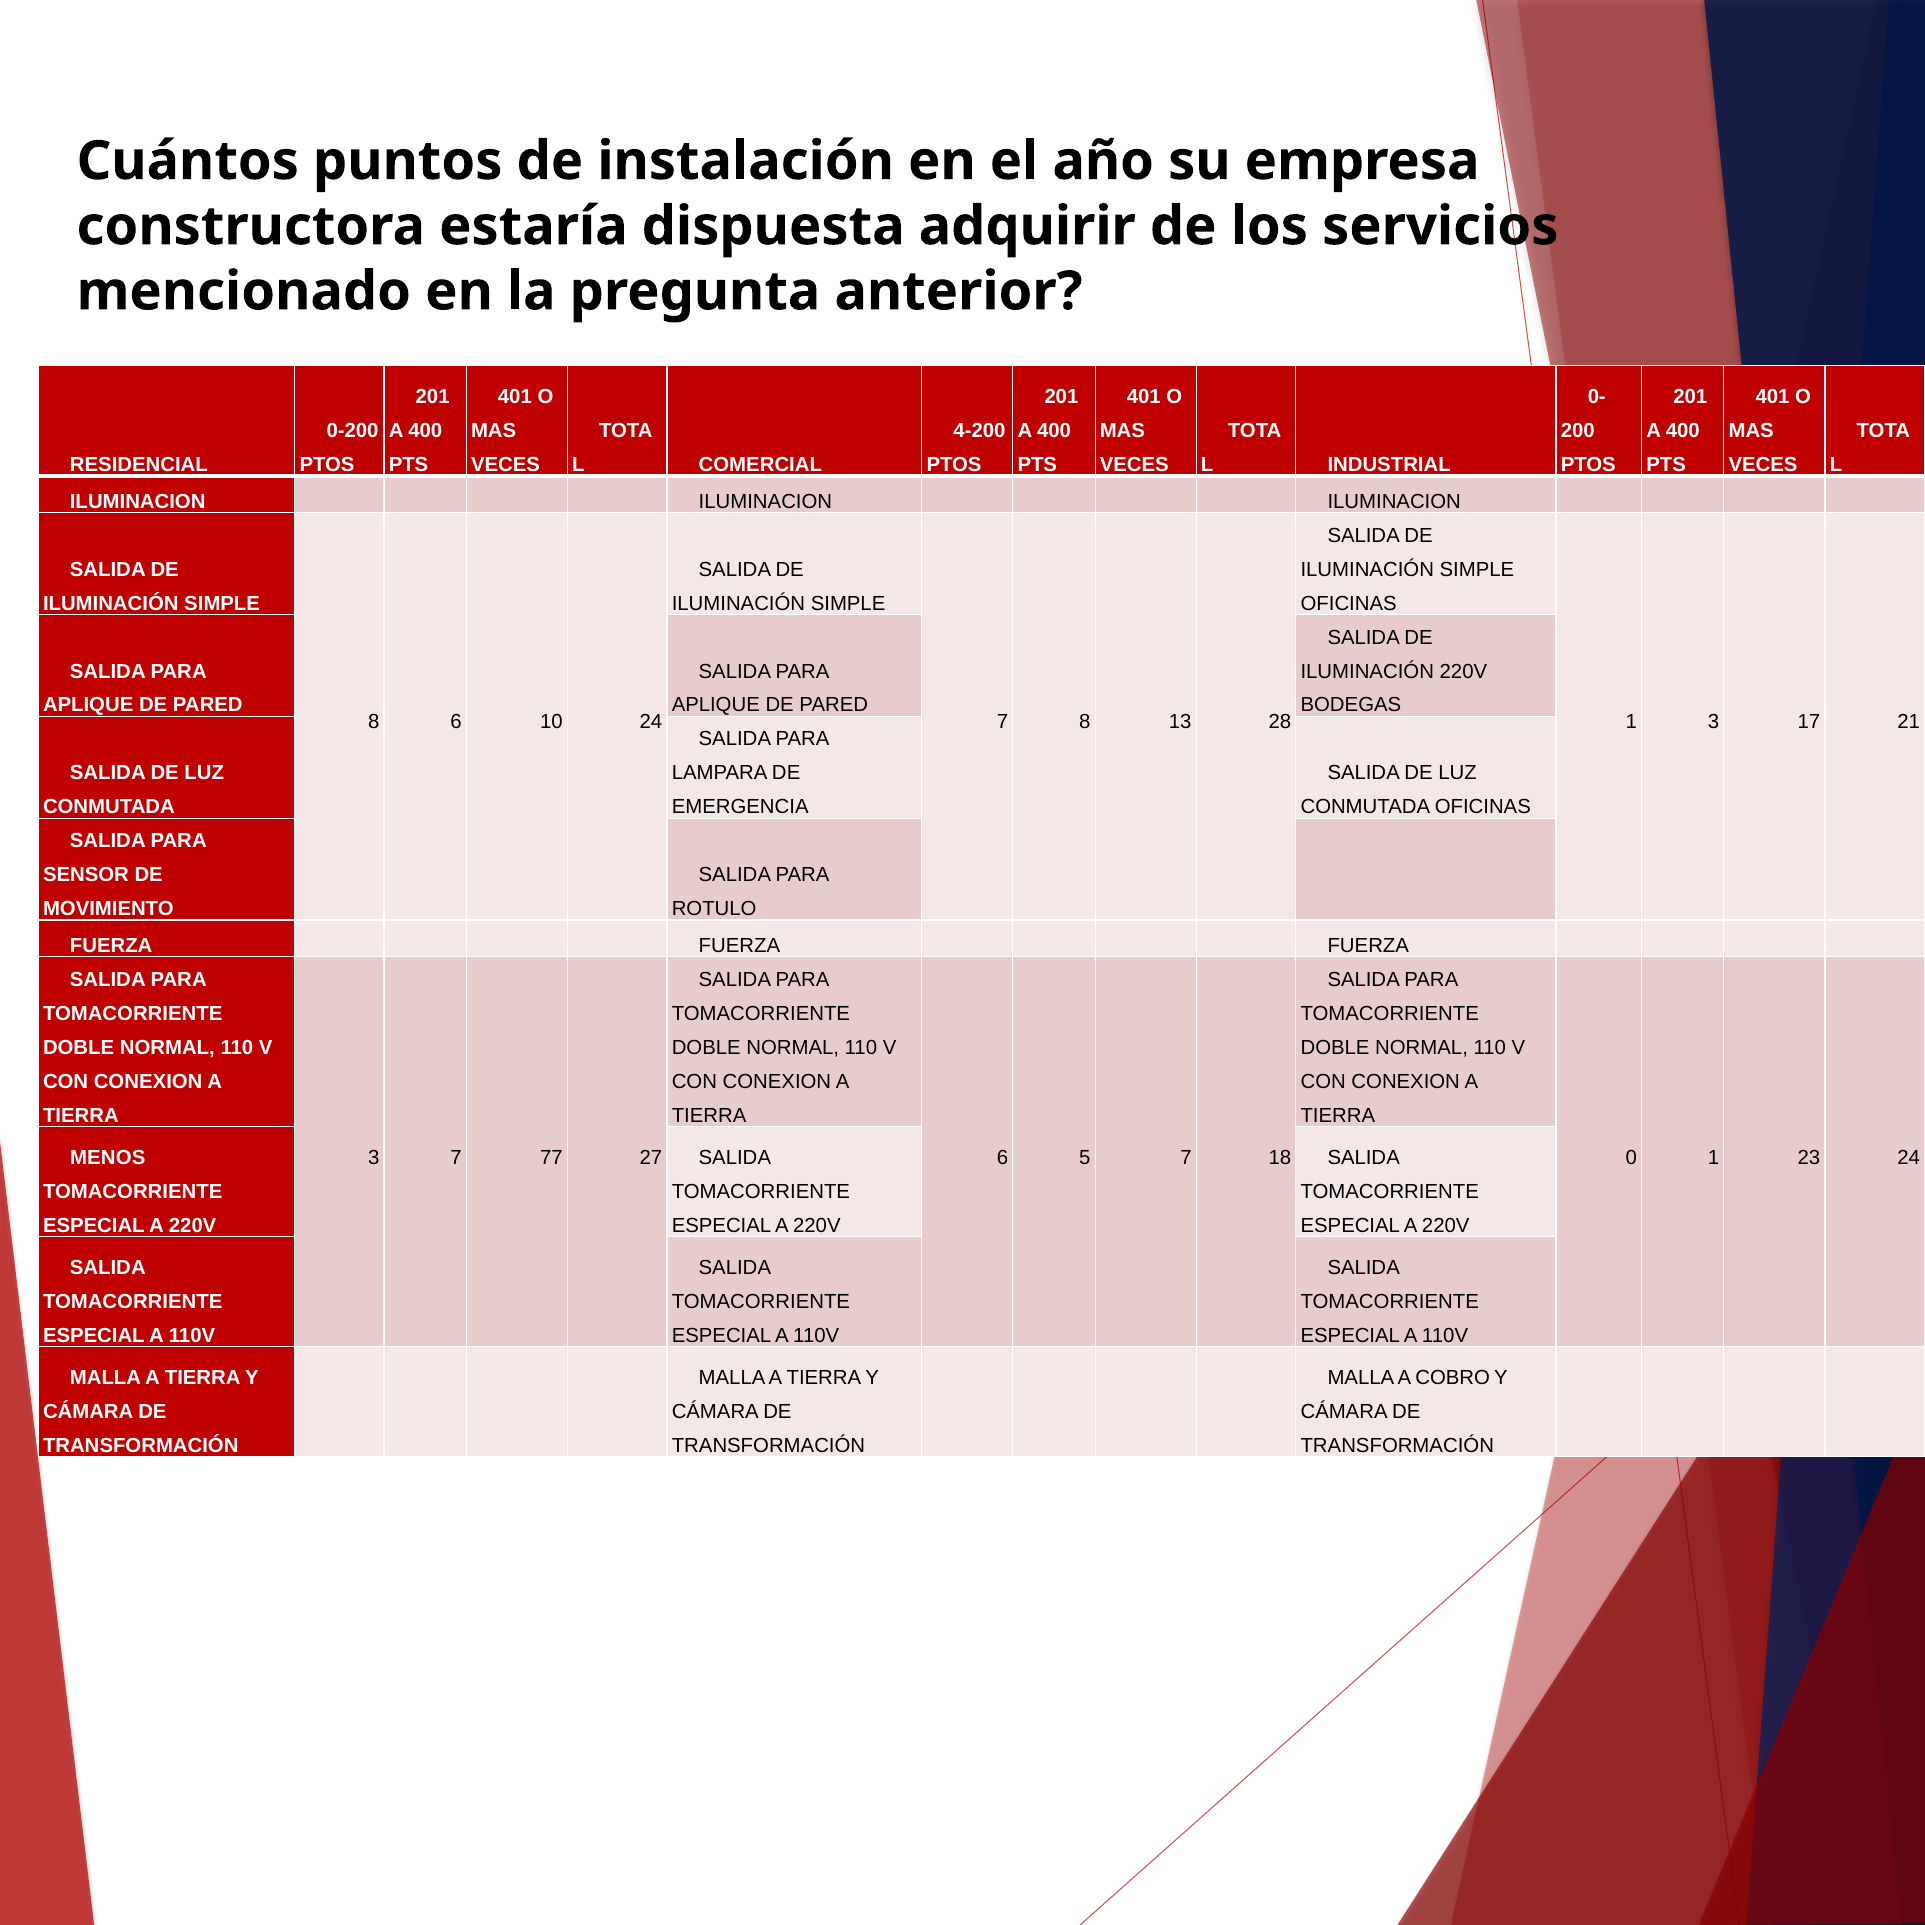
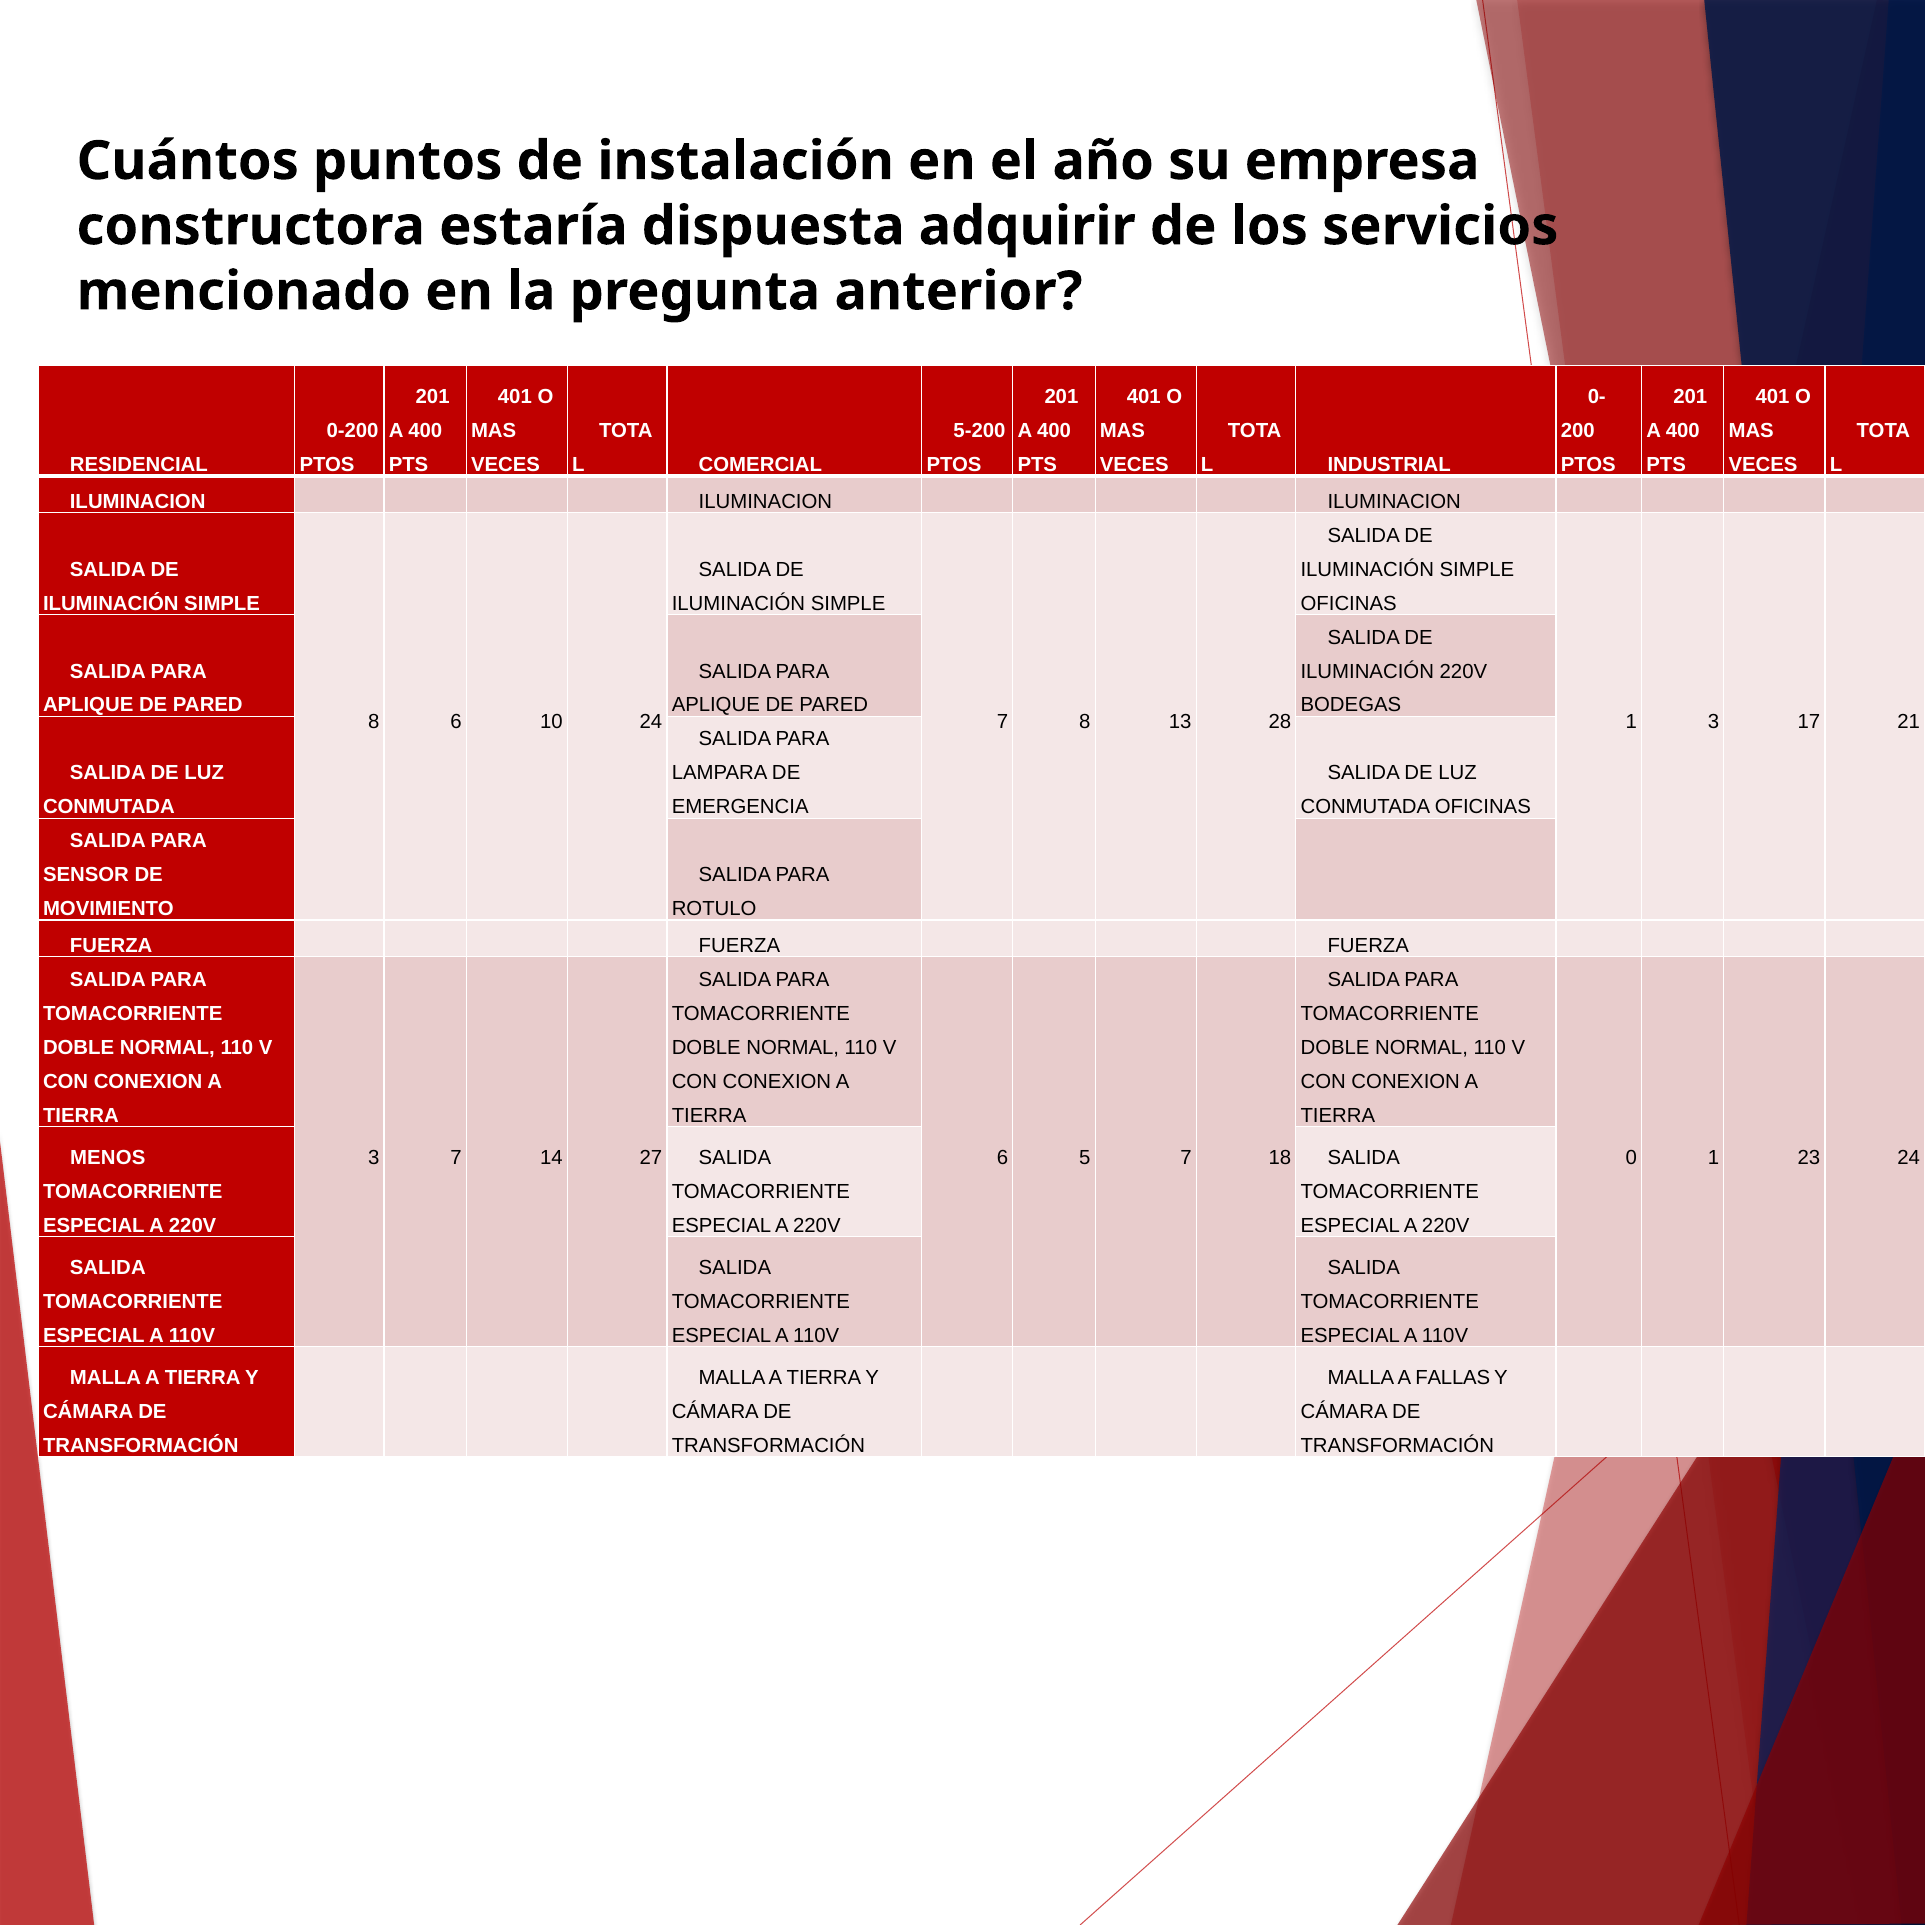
4-200: 4-200 -> 5-200
77: 77 -> 14
COBRO: COBRO -> FALLAS
